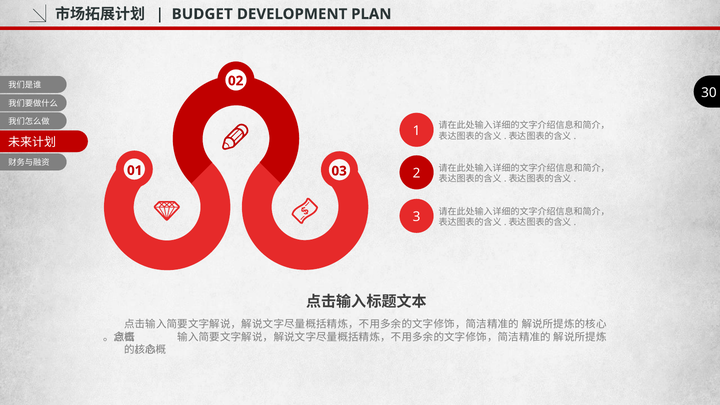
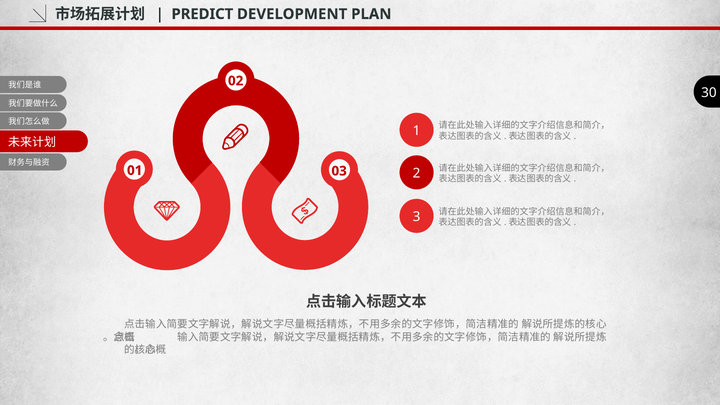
BUDGET: BUDGET -> PREDICT
